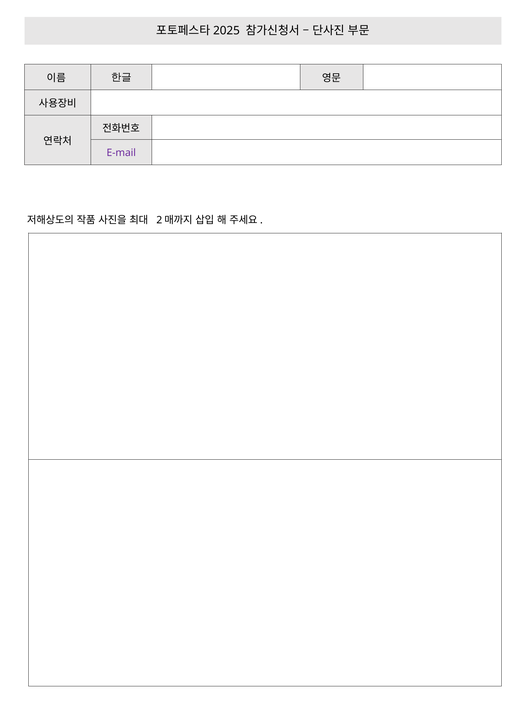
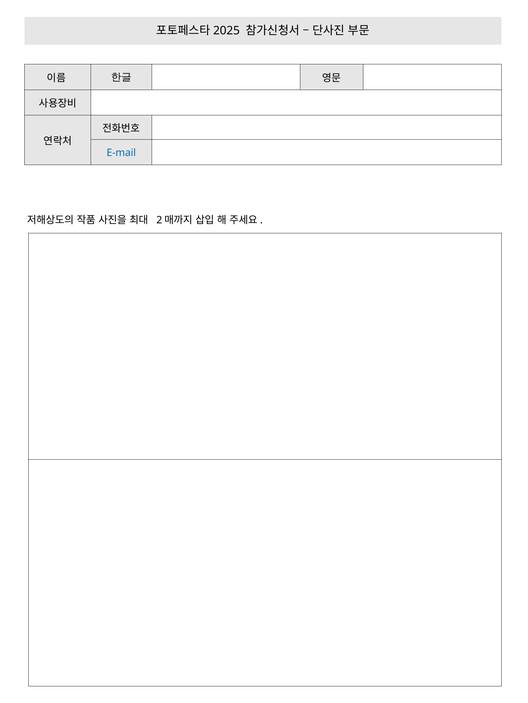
E-mail colour: purple -> blue
